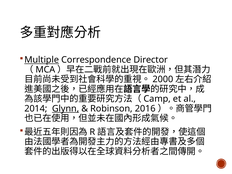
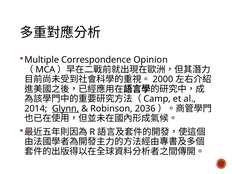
Multiple underline: present -> none
Director: Director -> Opinion
2016: 2016 -> 2036
